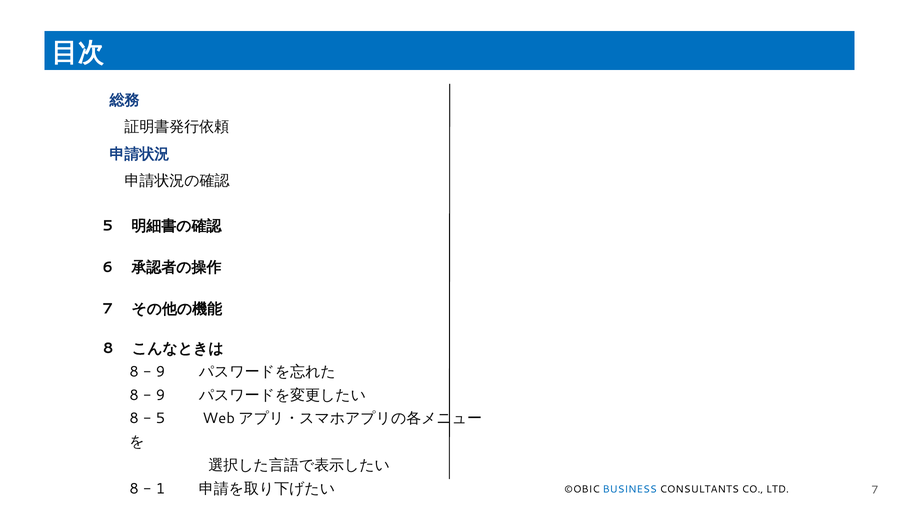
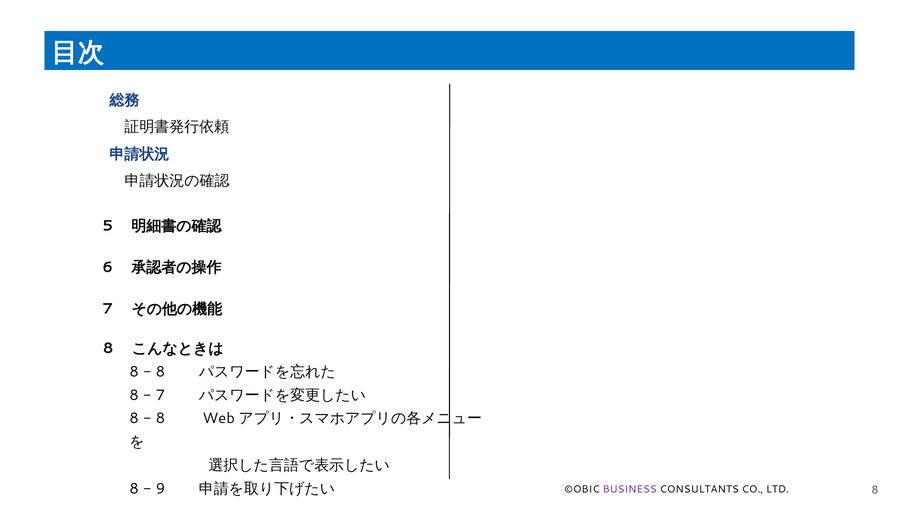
9 at (160, 372): 9 -> 8
9 at (160, 395): 9 -> 7
5 at (160, 419): 5 -> 8
1: 1 -> 9
BUSINESS colour: blue -> purple
LTD 7: 7 -> 8
